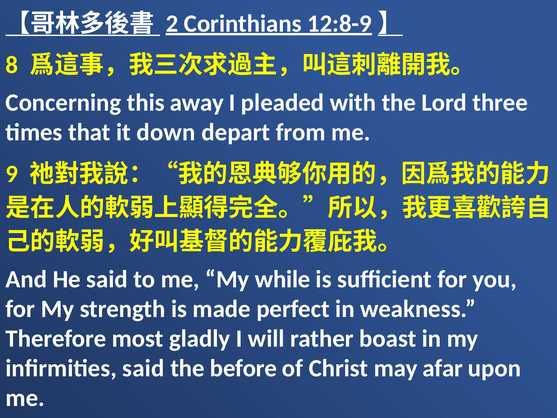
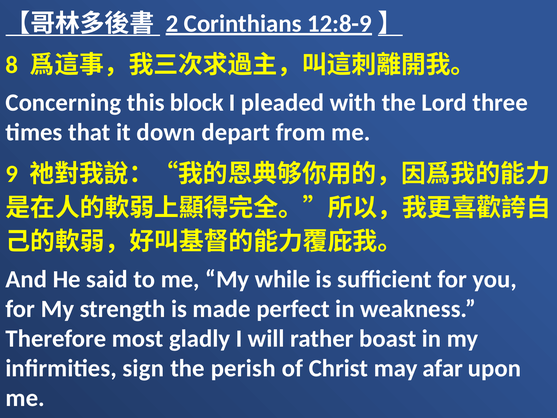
away: away -> block
infirmities said: said -> sign
before: before -> perish
